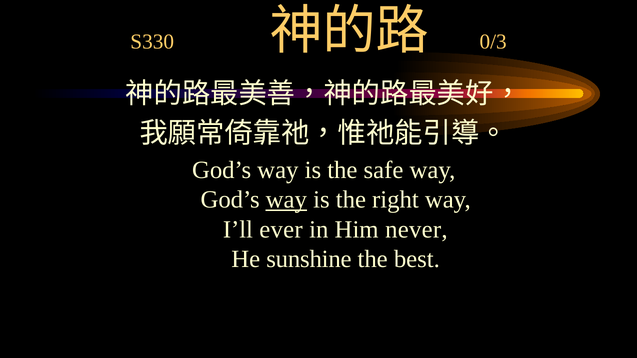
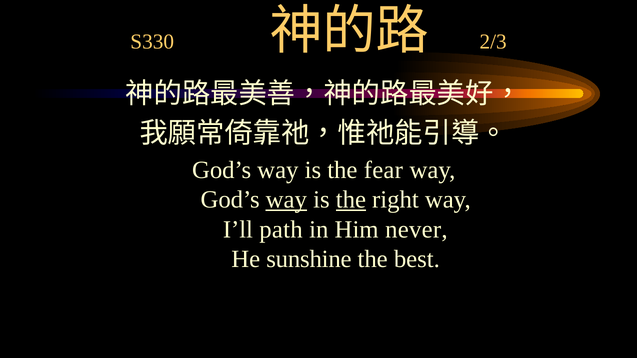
0/3: 0/3 -> 2/3
safe: safe -> fear
the at (351, 200) underline: none -> present
ever: ever -> path
